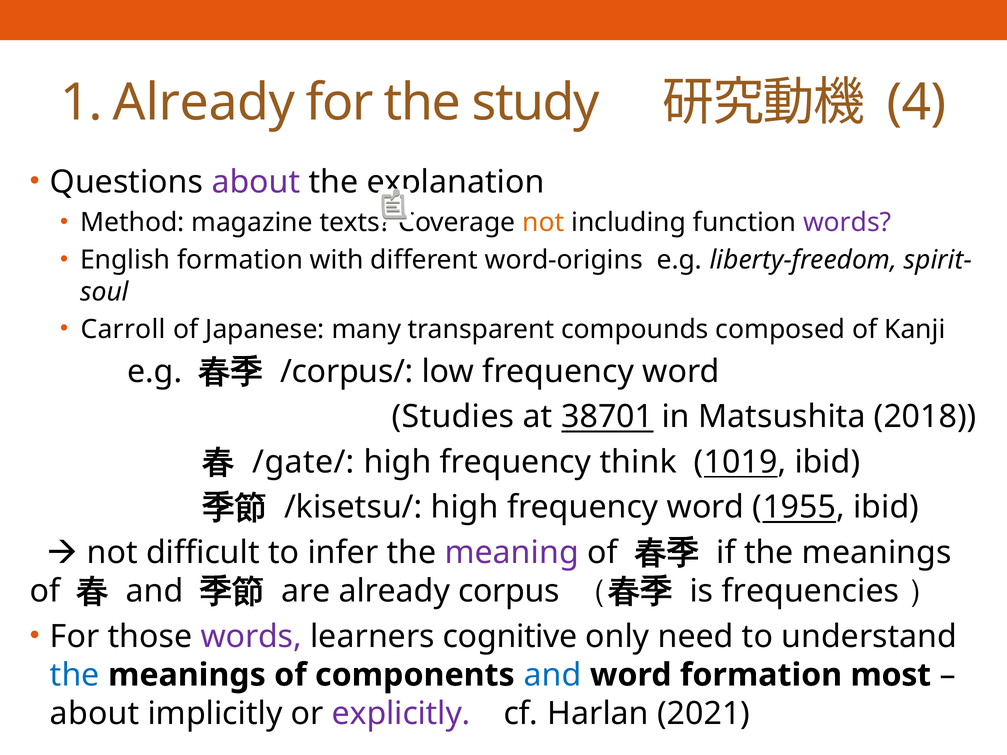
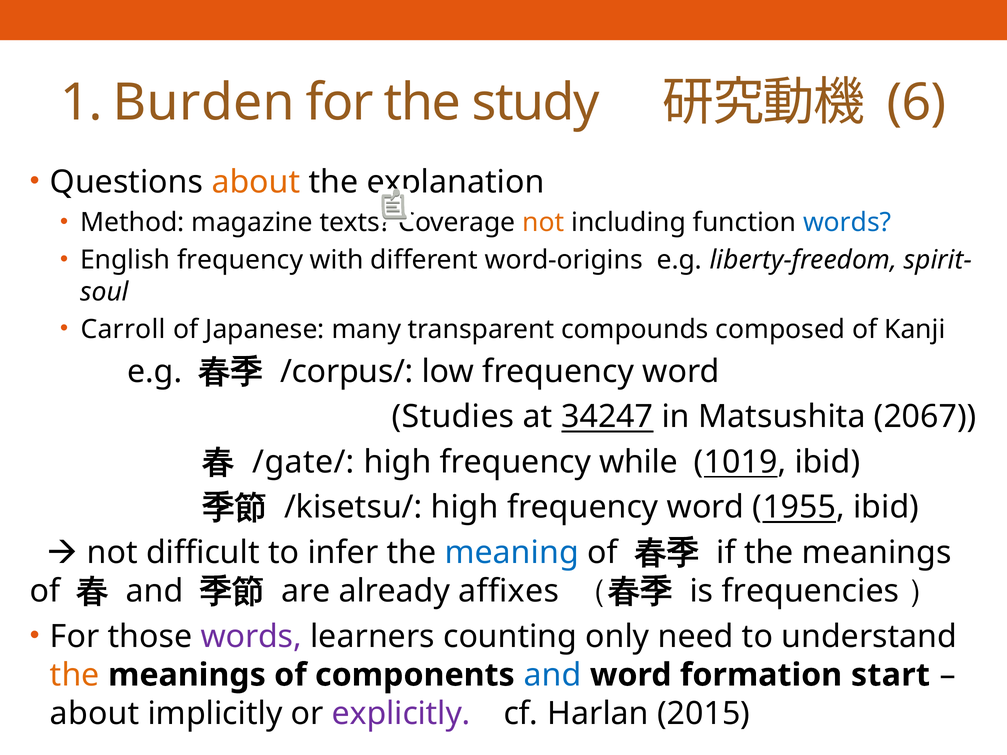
1 Already: Already -> Burden
4: 4 -> 6
about at (256, 182) colour: purple -> orange
words at (847, 223) colour: purple -> blue
English formation: formation -> frequency
38701: 38701 -> 34247
2018: 2018 -> 2067
think: think -> while
meaning colour: purple -> blue
corpus: corpus -> affixes
cognitive: cognitive -> counting
the at (75, 675) colour: blue -> orange
most: most -> start
2021: 2021 -> 2015
